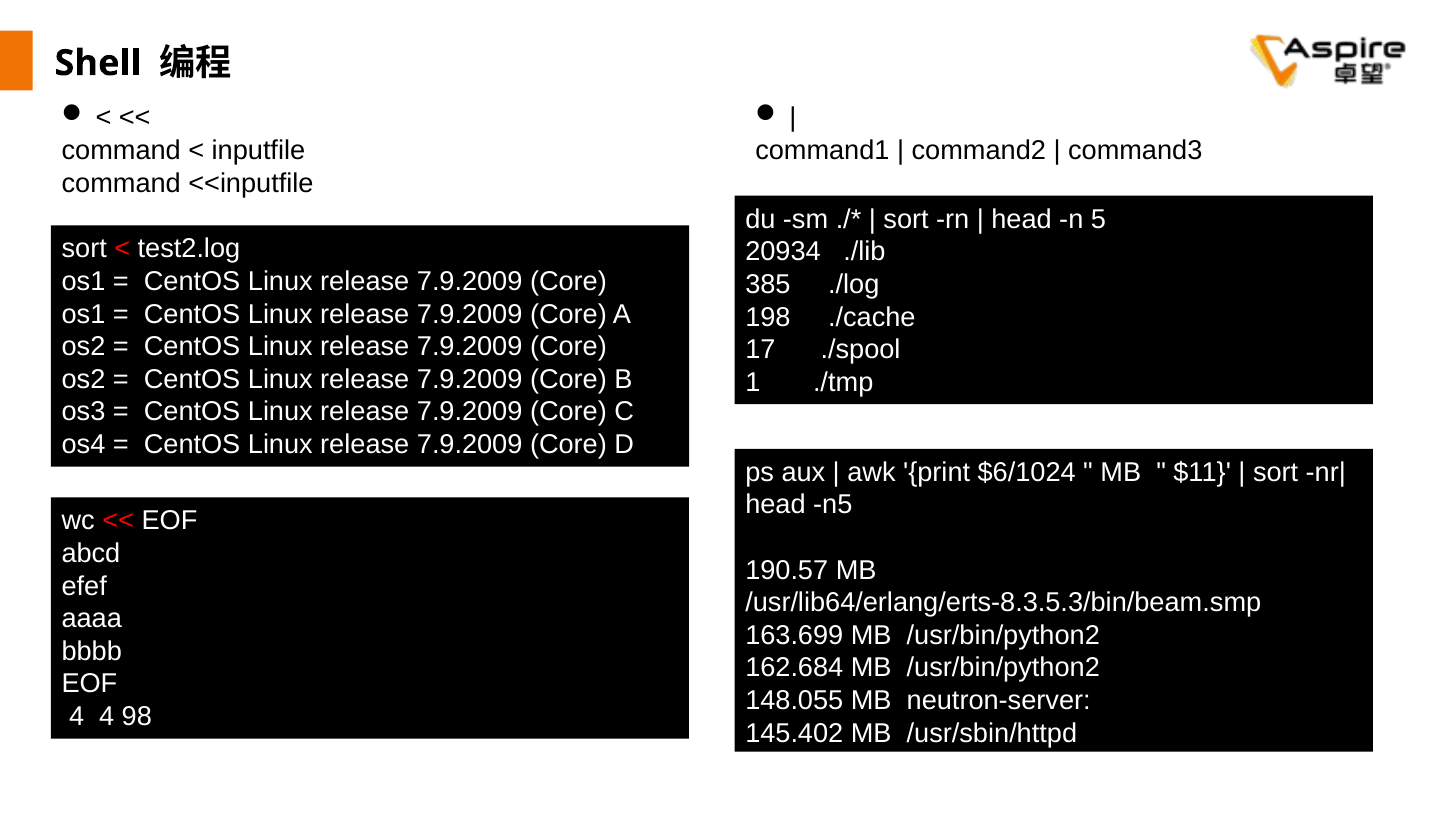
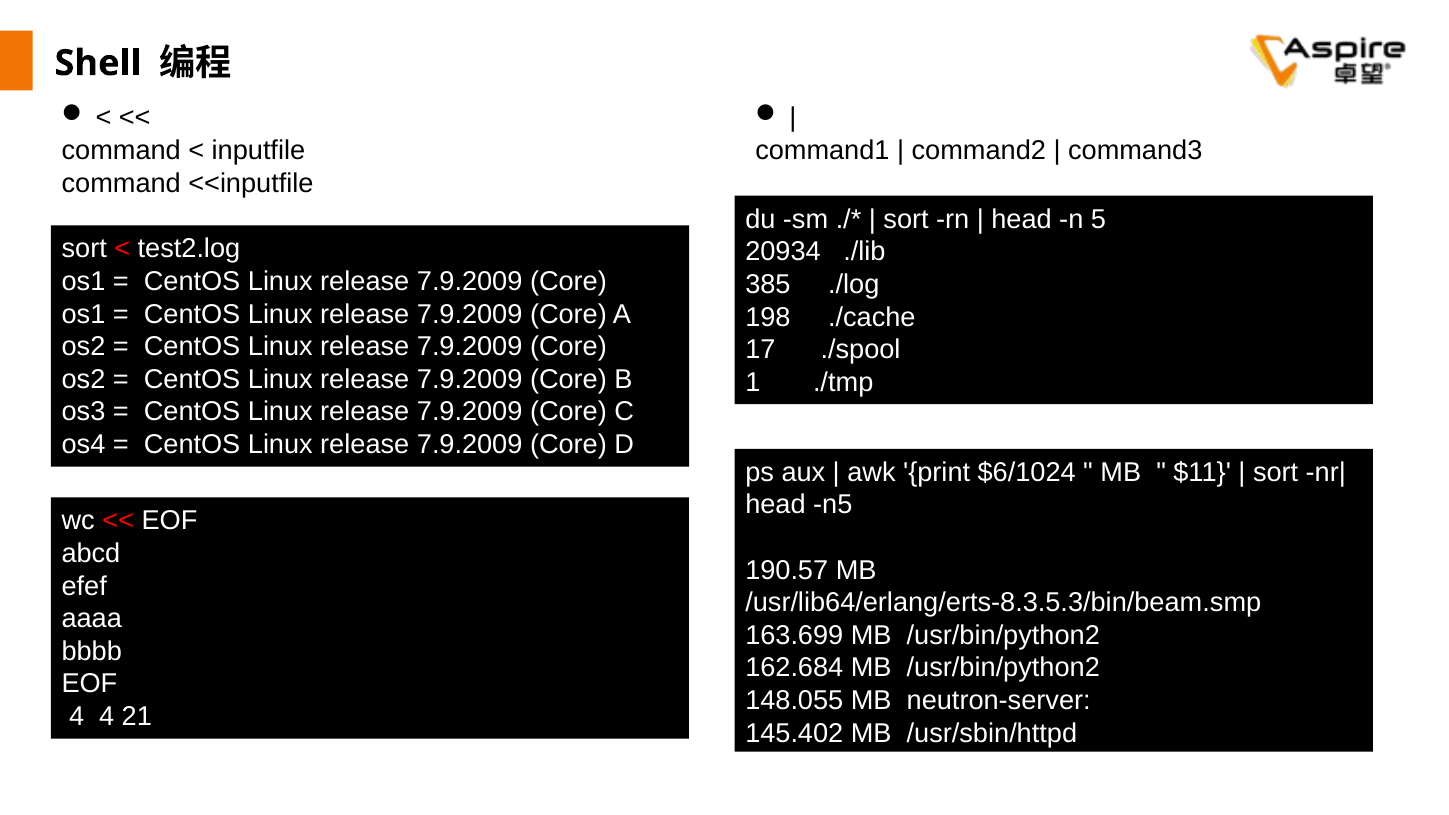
98: 98 -> 21
